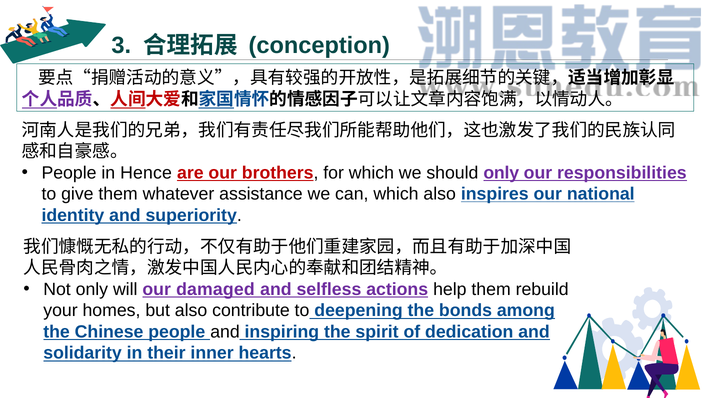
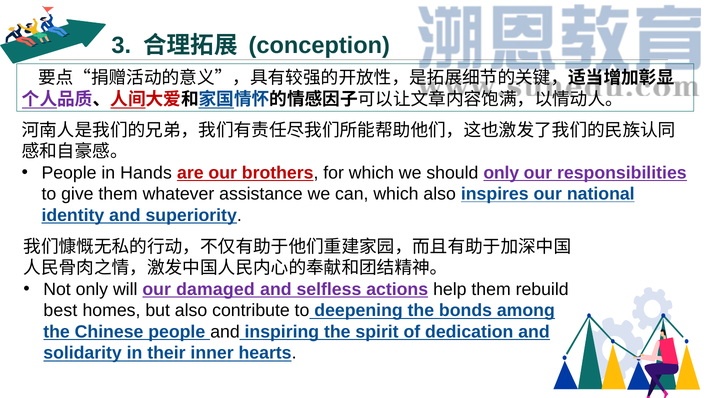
Hence: Hence -> Hands
your: your -> best
